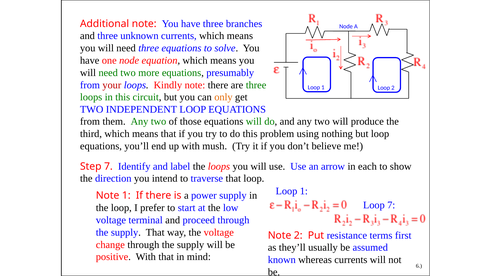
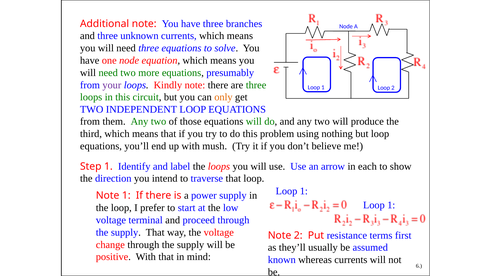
your colour: red -> purple
Step 7: 7 -> 1
7 at (391, 205): 7 -> 1
